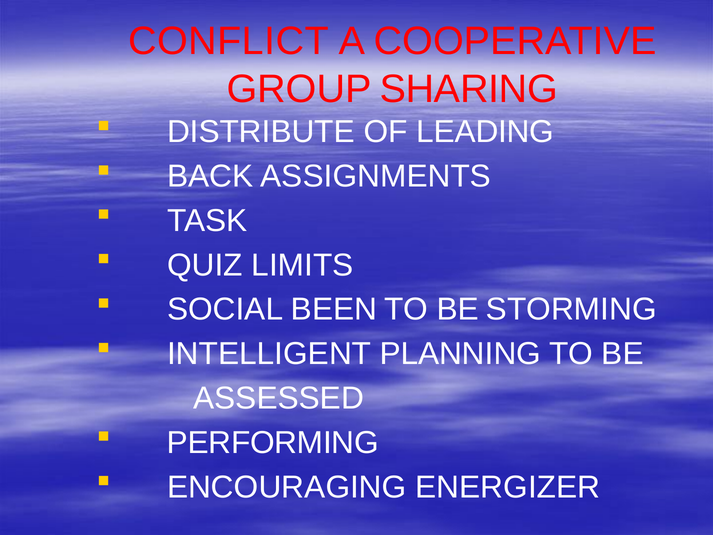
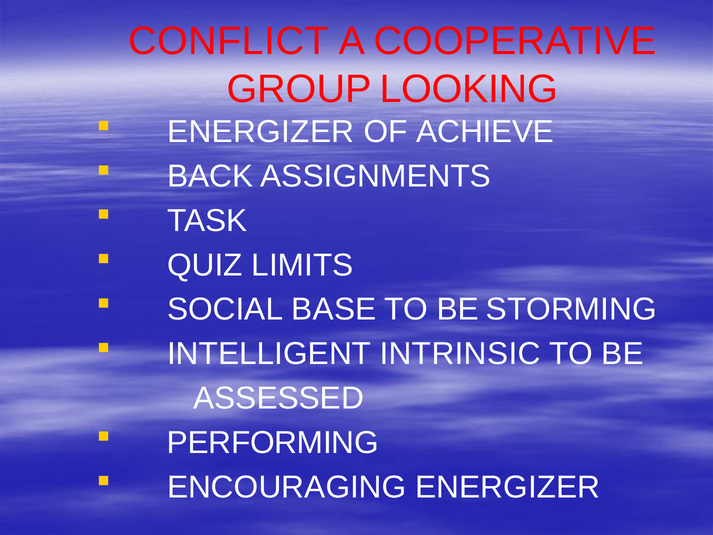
SHARING: SHARING -> LOOKING
DISTRIBUTE at (261, 132): DISTRIBUTE -> ENERGIZER
LEADING: LEADING -> ACHIEVE
BEEN: BEEN -> BASE
PLANNING: PLANNING -> INTRINSIC
